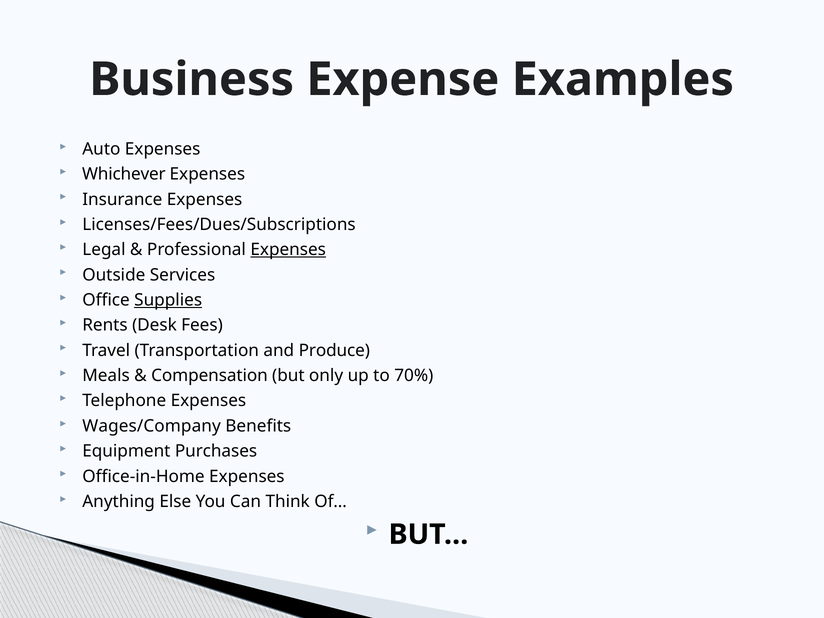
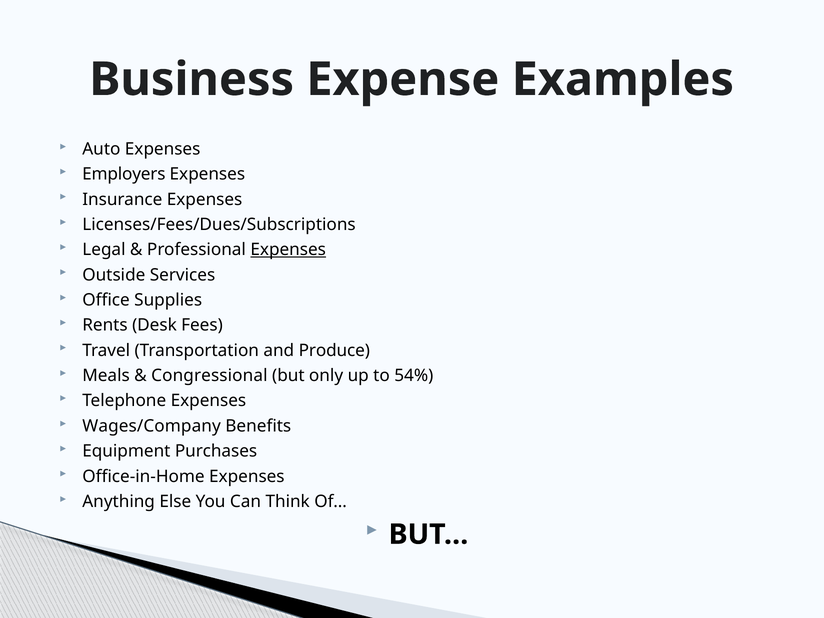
Whichever: Whichever -> Employers
Supplies underline: present -> none
Compensation: Compensation -> Congressional
70%: 70% -> 54%
